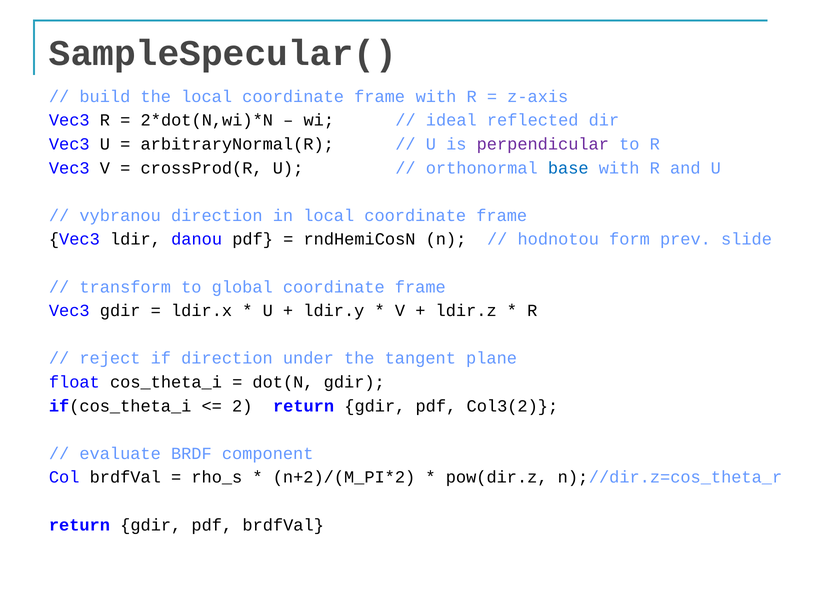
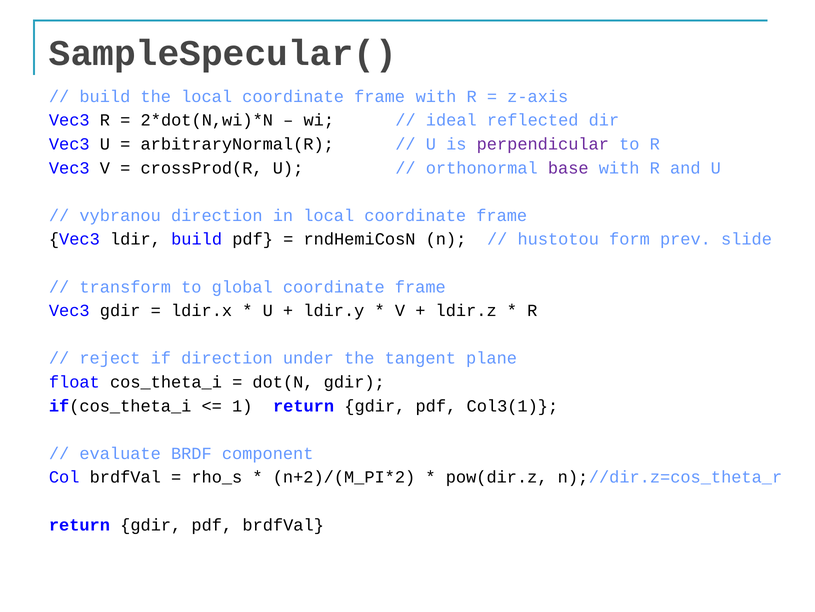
base colour: blue -> purple
ldir danou: danou -> build
hodnotou: hodnotou -> hustotou
2: 2 -> 1
Col3(2: Col3(2 -> Col3(1
